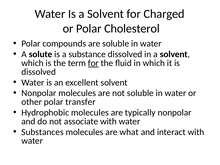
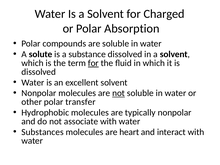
Cholesterol: Cholesterol -> Absorption
not at (119, 93) underline: none -> present
what: what -> heart
